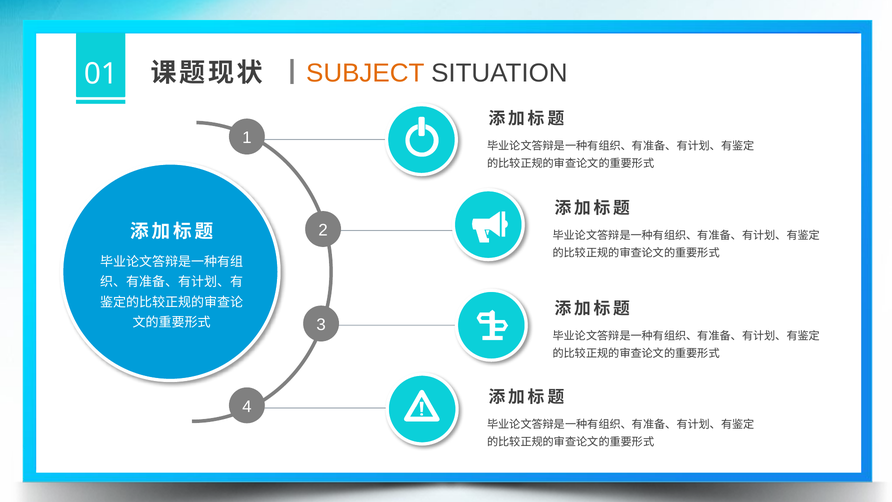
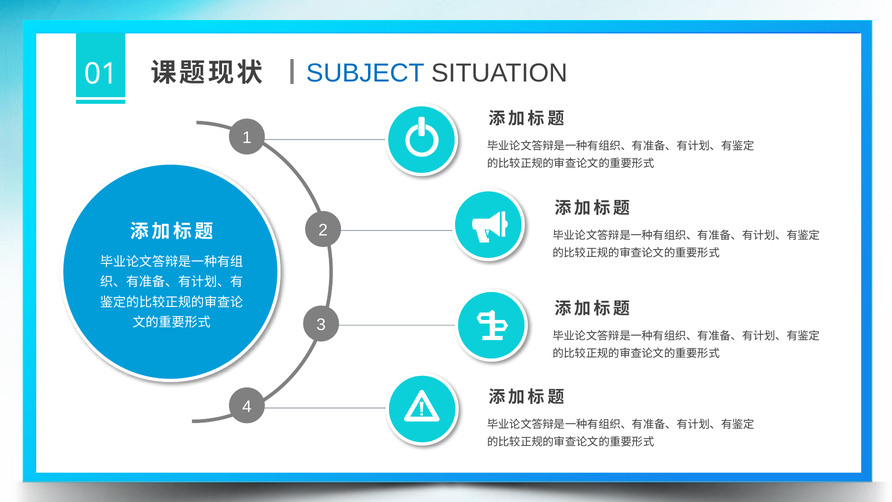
SUBJECT colour: orange -> blue
